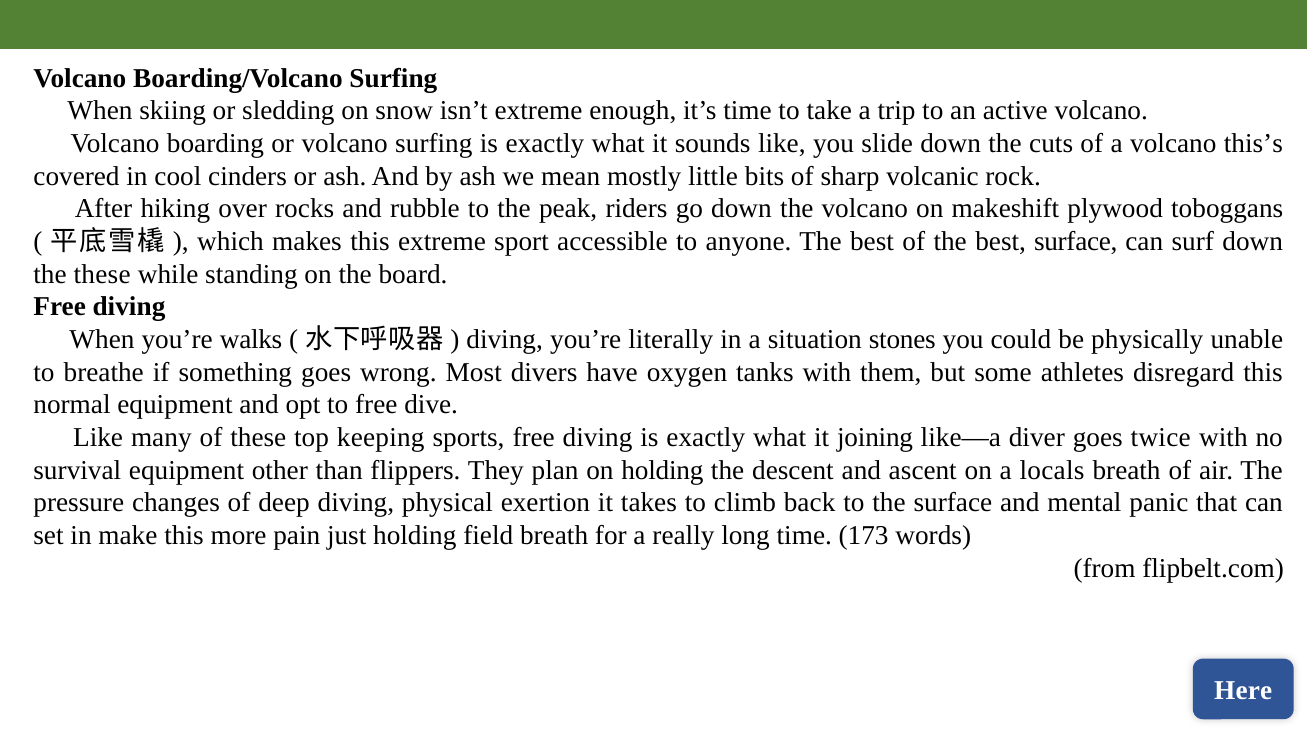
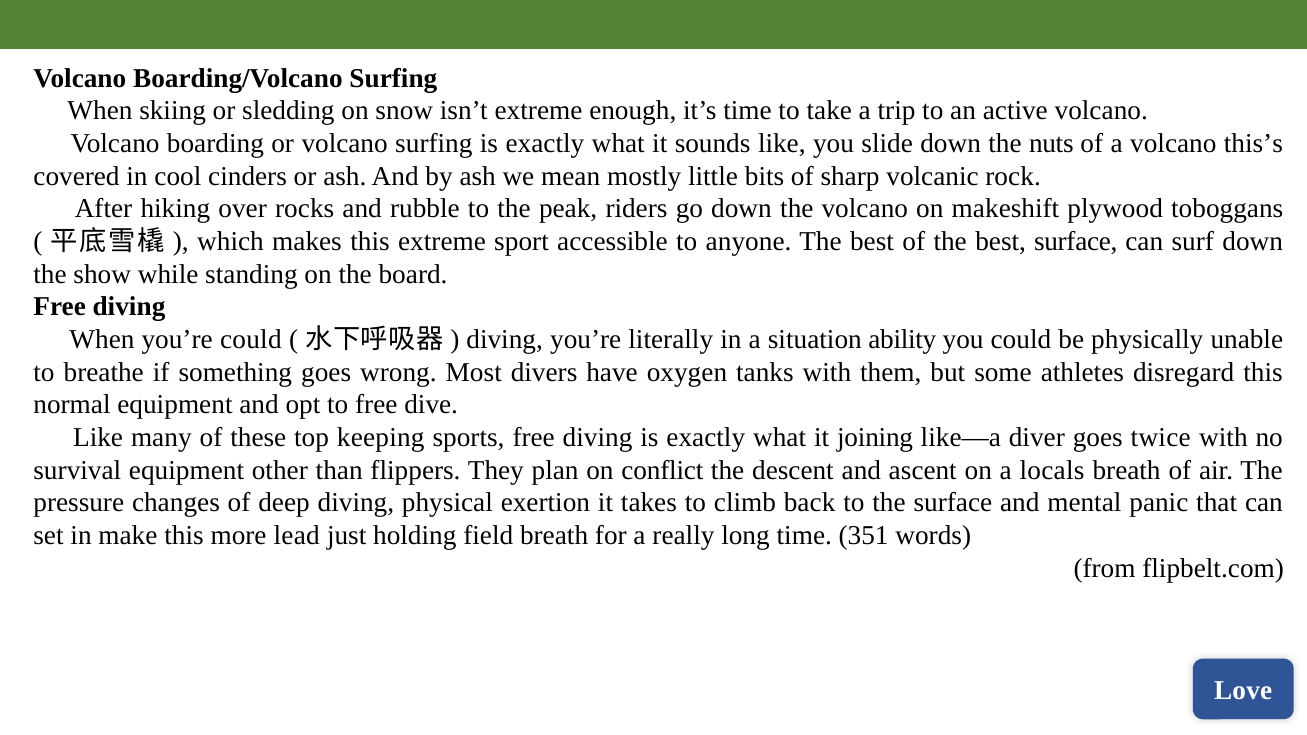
cuts: cuts -> nuts
the these: these -> show
you’re walks: walks -> could
stones: stones -> ability
on holding: holding -> conflict
pain: pain -> lead
173: 173 -> 351
Here: Here -> Love
